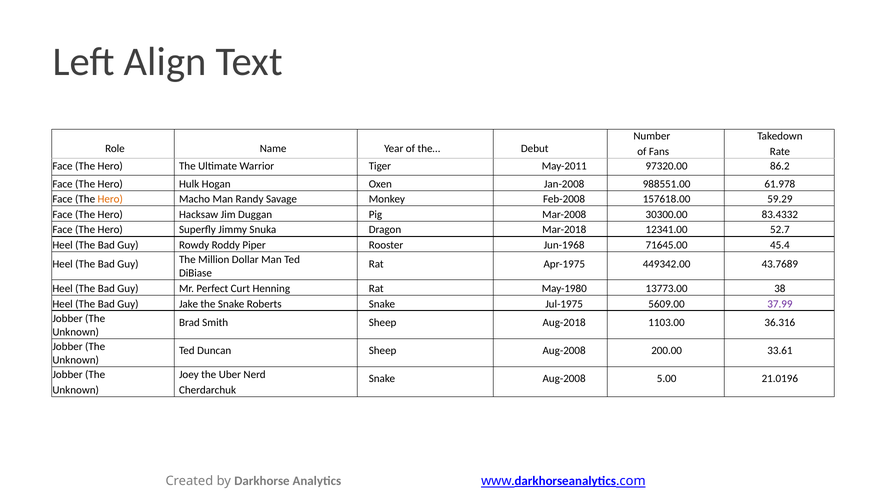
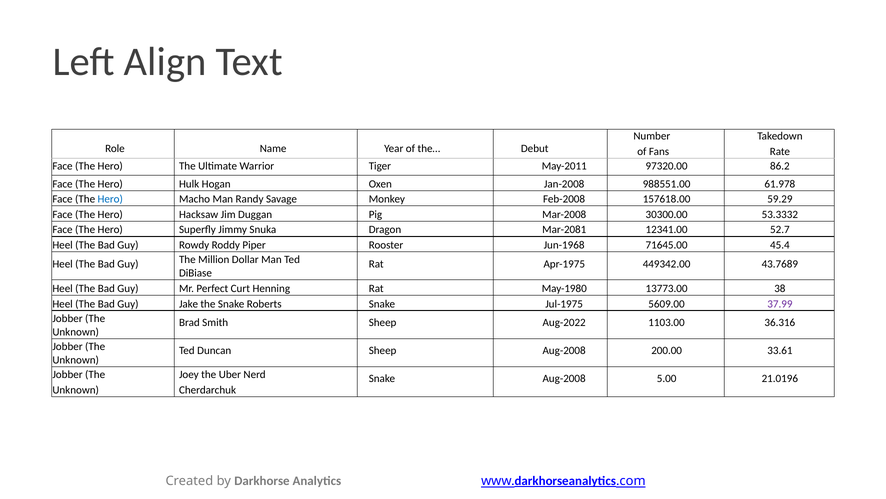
Hero at (110, 199) colour: orange -> blue
83.4332: 83.4332 -> 53.3332
Mar-2018: Mar-2018 -> Mar-2081
Aug-2018: Aug-2018 -> Aug-2022
